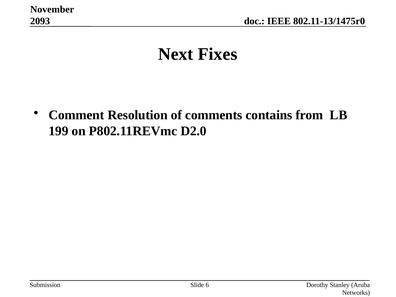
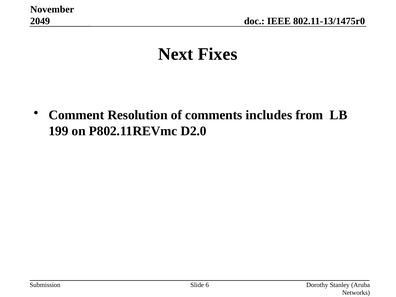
2093: 2093 -> 2049
contains: contains -> includes
